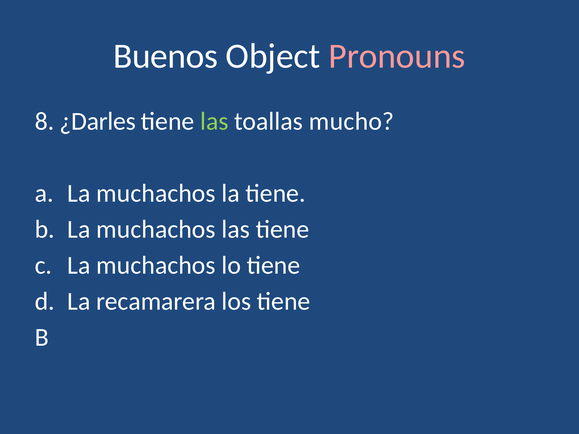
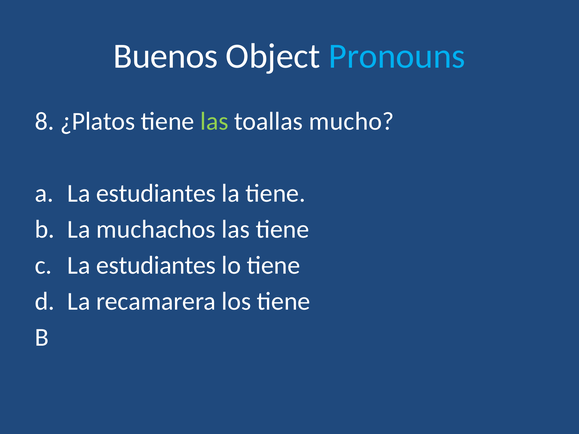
Pronouns colour: pink -> light blue
¿Darles: ¿Darles -> ¿Platos
muchachos at (156, 194): muchachos -> estudiantes
muchachos at (156, 266): muchachos -> estudiantes
